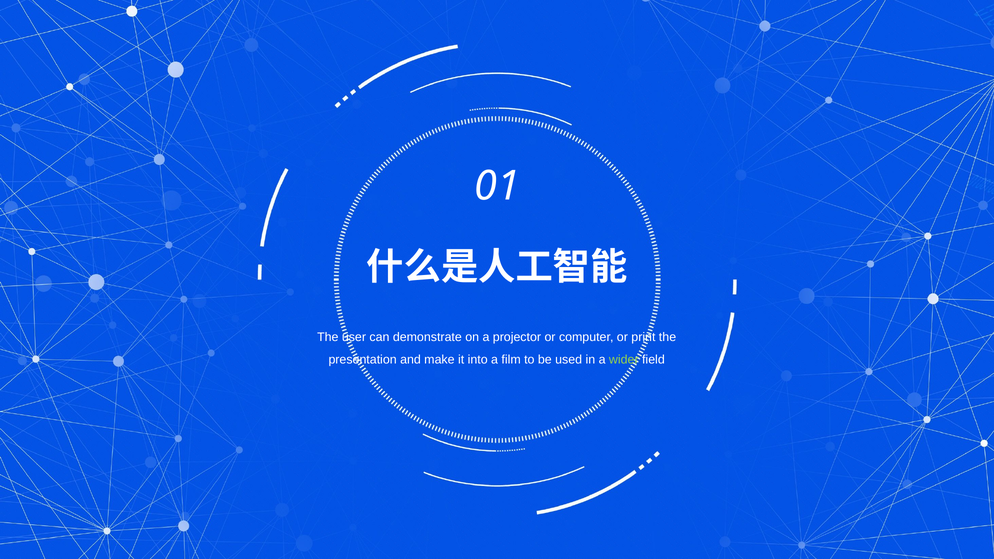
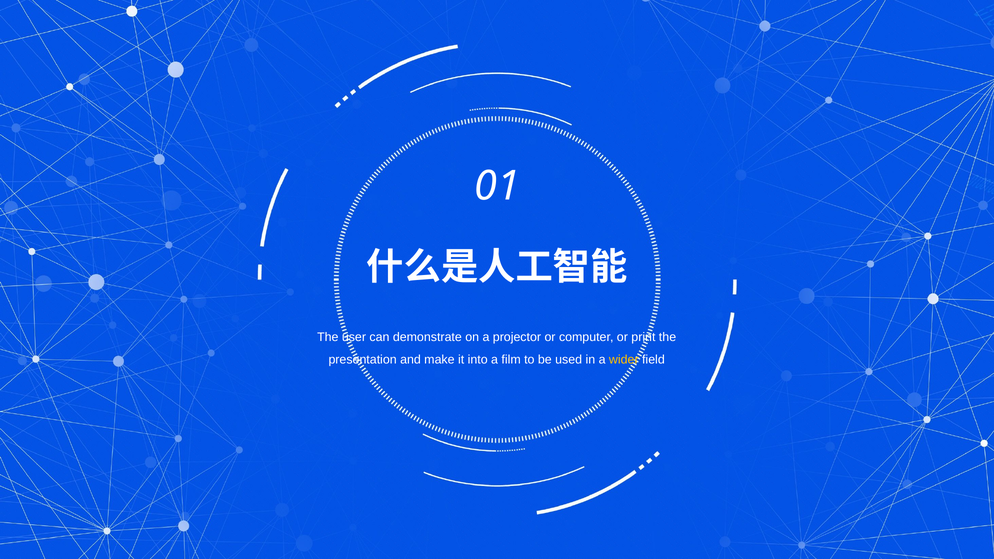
wider colour: light green -> yellow
